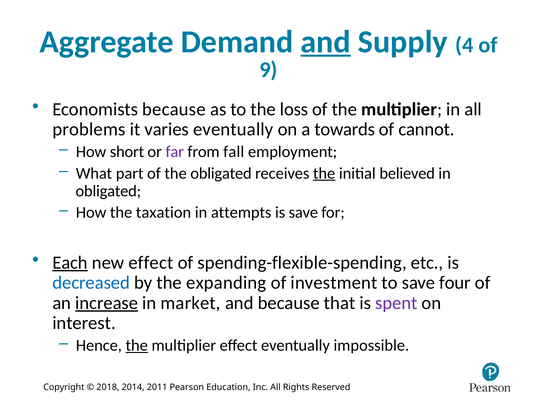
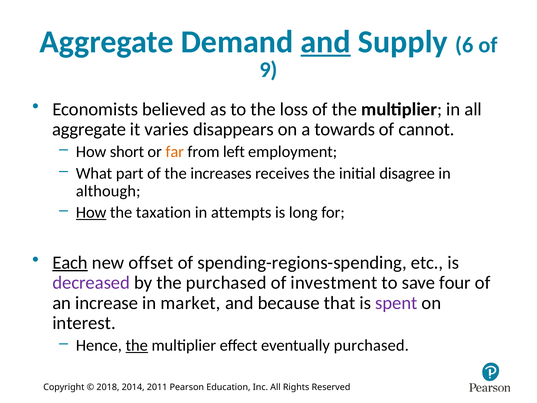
4: 4 -> 6
Economists because: because -> believed
problems at (89, 129): problems -> aggregate
varies eventually: eventually -> disappears
far colour: purple -> orange
fall: fall -> left
the obligated: obligated -> increases
the at (324, 173) underline: present -> none
believed: believed -> disagree
obligated at (108, 191): obligated -> although
How at (91, 212) underline: none -> present
is save: save -> long
new effect: effect -> offset
spending-flexible-spending: spending-flexible-spending -> spending-regions-spending
decreased colour: blue -> purple
the expanding: expanding -> purchased
increase underline: present -> none
eventually impossible: impossible -> purchased
